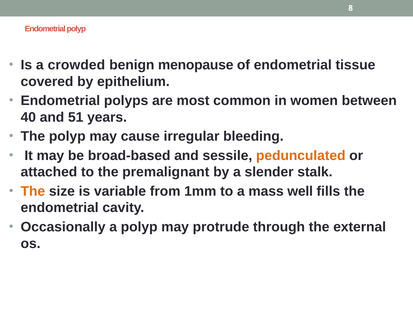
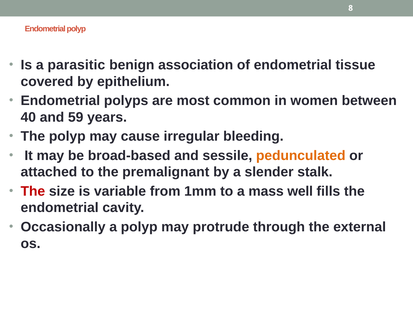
crowded: crowded -> parasitic
menopause: menopause -> association
51: 51 -> 59
The at (33, 192) colour: orange -> red
